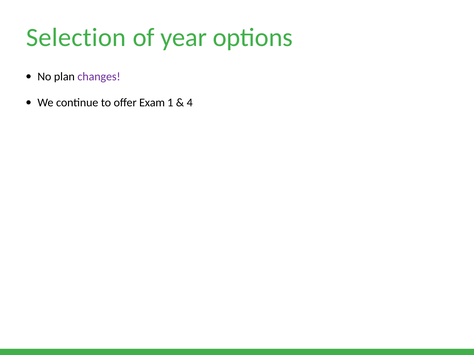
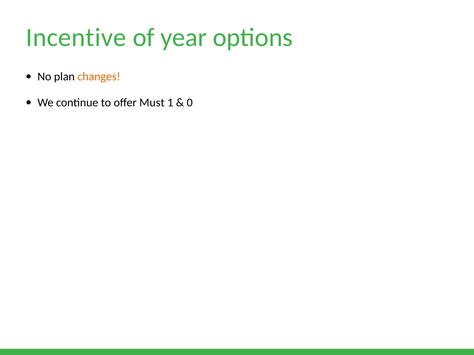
Selection: Selection -> Incentive
changes colour: purple -> orange
Exam: Exam -> Must
4: 4 -> 0
